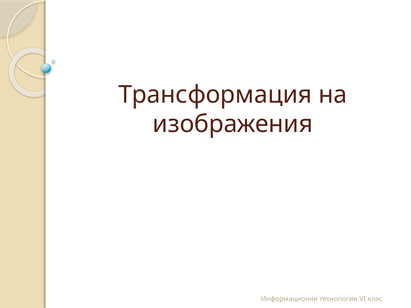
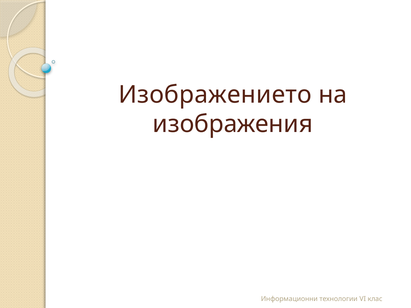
Трансформация: Трансформация -> Изображението
